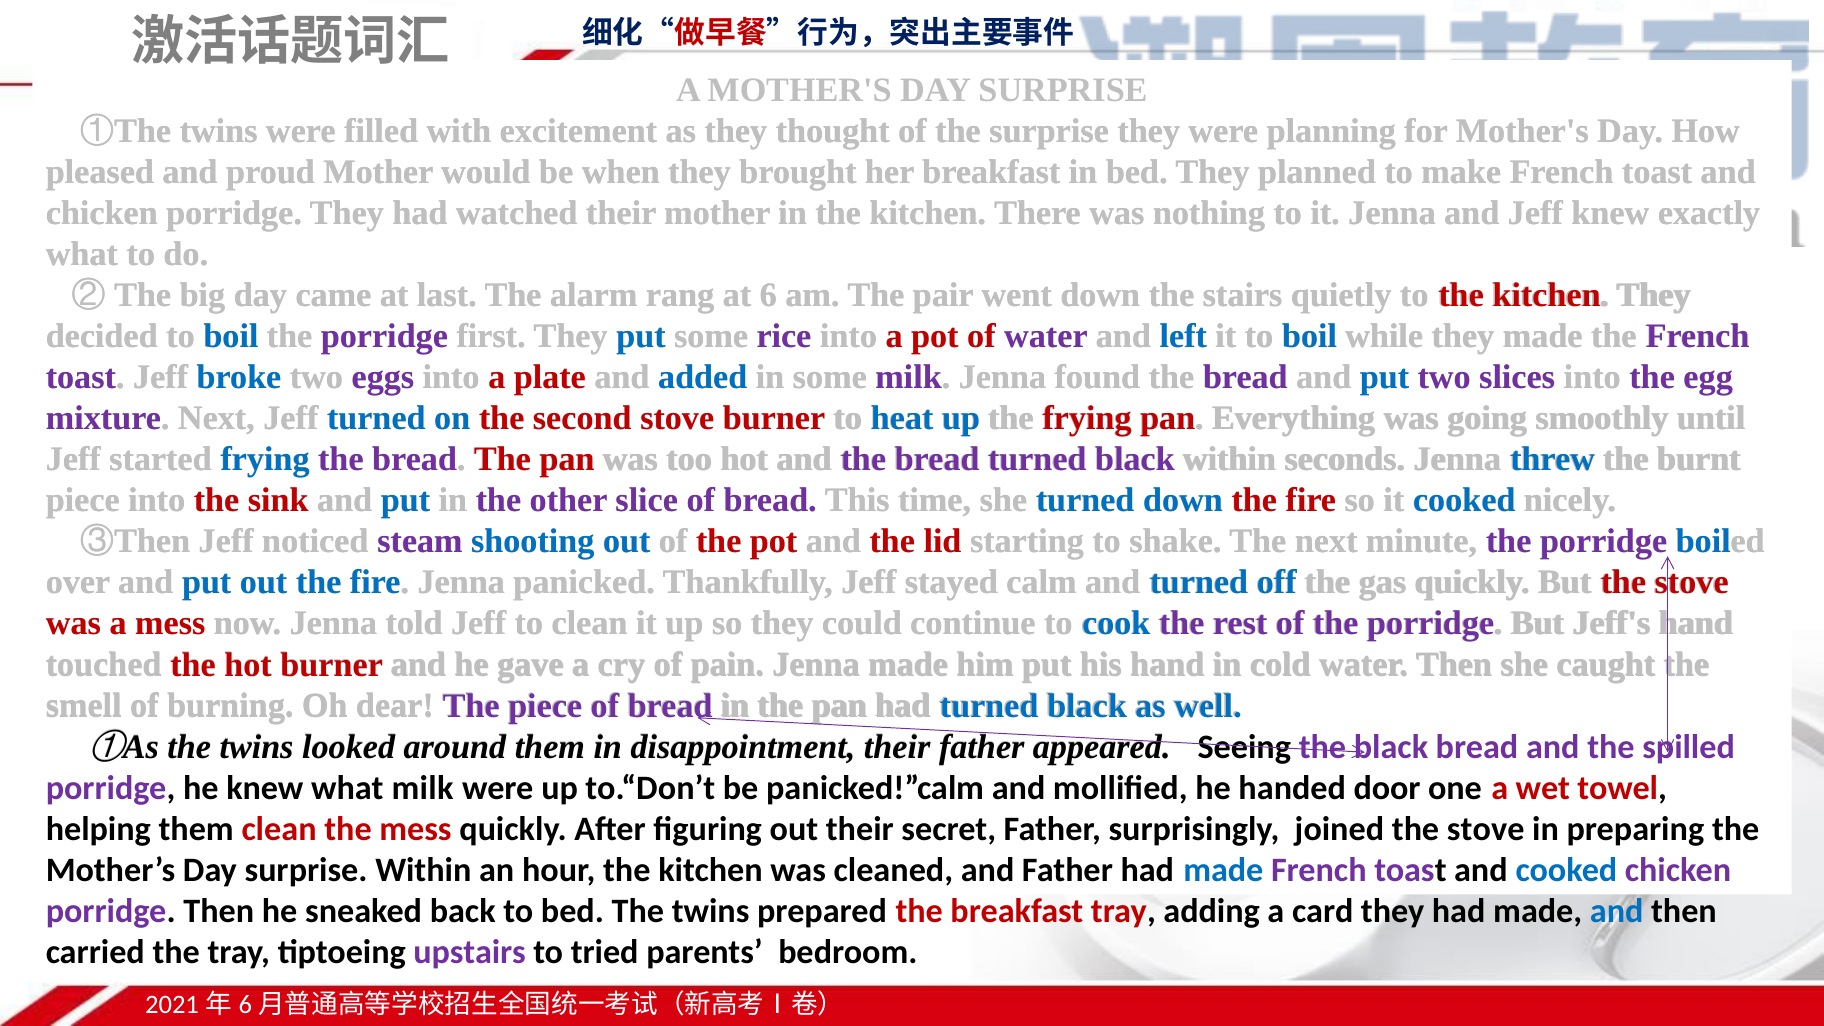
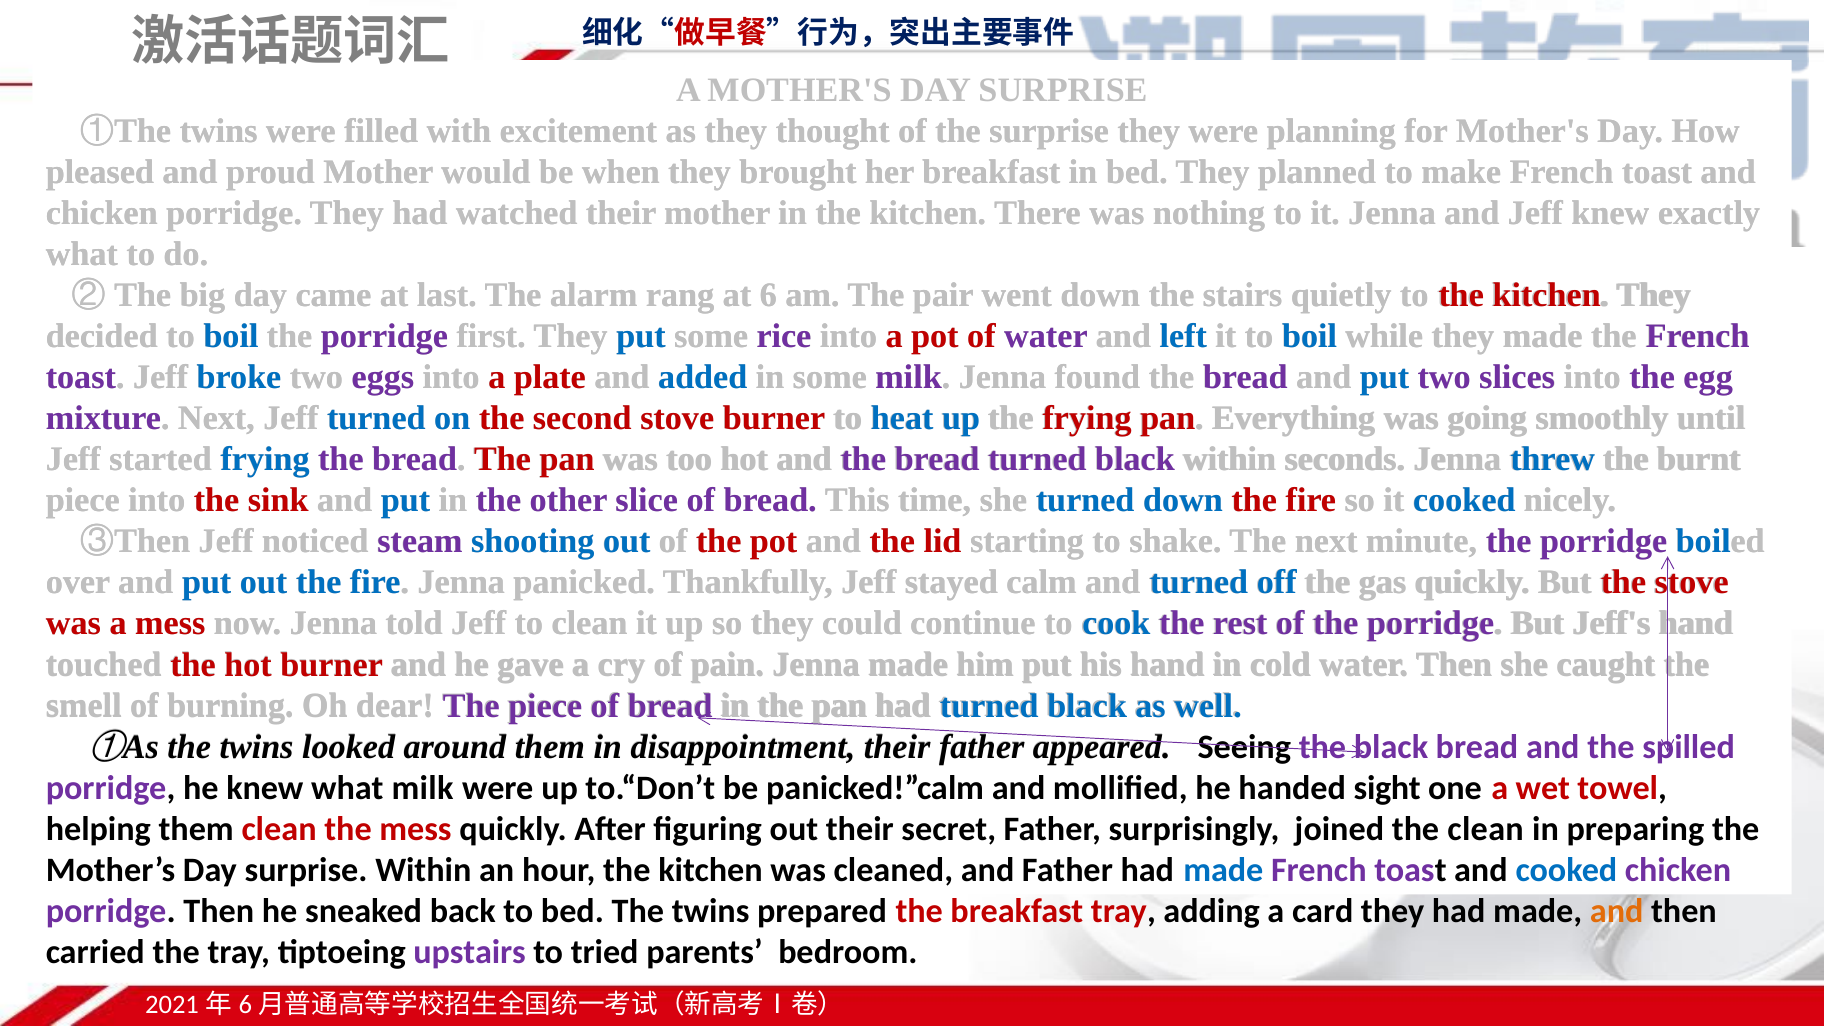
door: door -> sight
joined the stove: stove -> clean
and at (1617, 912) colour: blue -> orange
